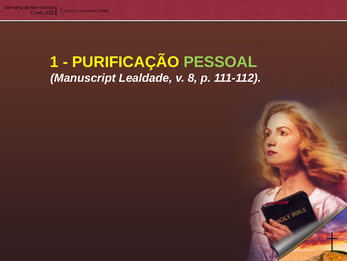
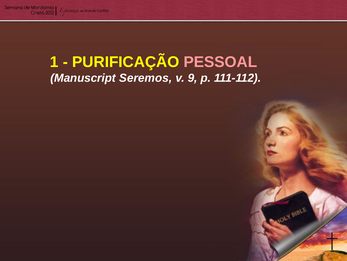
PESSOAL colour: light green -> pink
Lealdade: Lealdade -> Seremos
8: 8 -> 9
